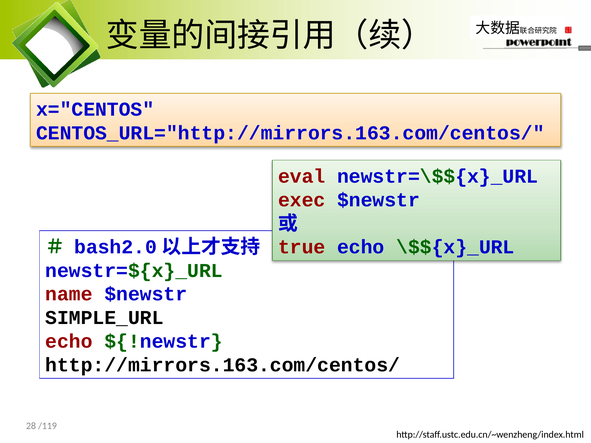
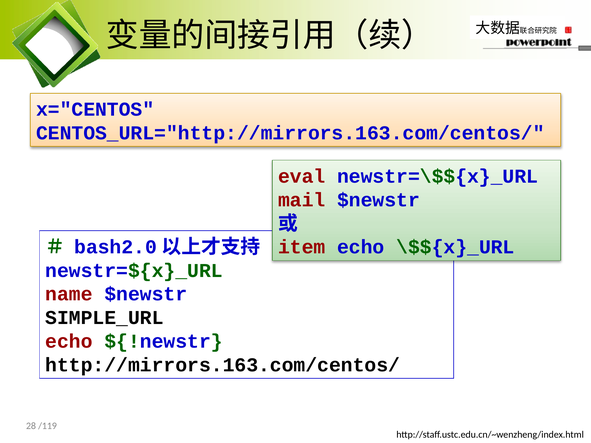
exec: exec -> mail
true: true -> item
